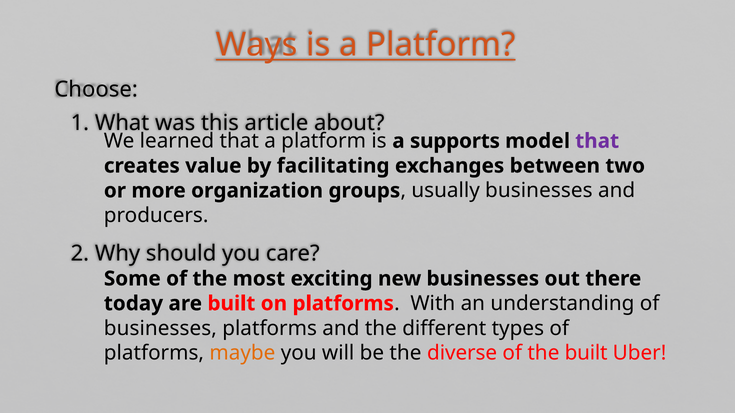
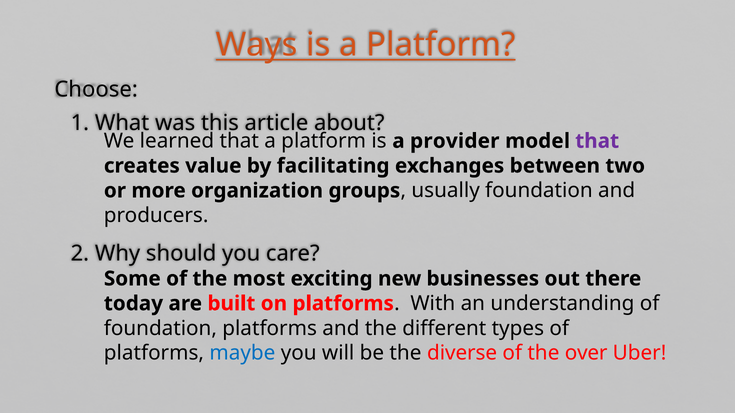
supports: supports -> provider
usually businesses: businesses -> foundation
businesses at (160, 329): businesses -> foundation
maybe colour: orange -> blue
the built: built -> over
